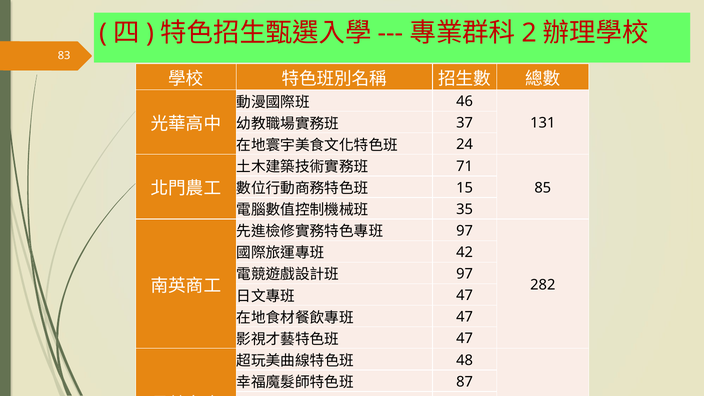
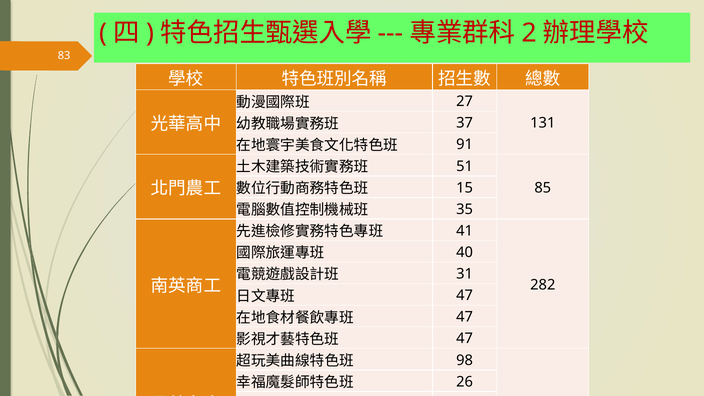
46: 46 -> 27
24: 24 -> 91
71: 71 -> 51
97 at (465, 231): 97 -> 41
42: 42 -> 40
97 at (465, 274): 97 -> 31
48: 48 -> 98
87: 87 -> 26
